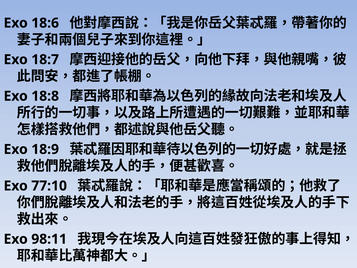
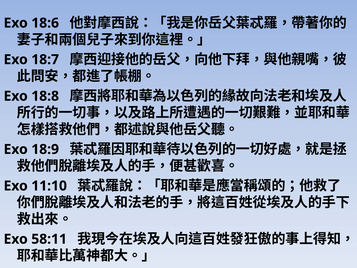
77:10: 77:10 -> 11:10
98:11: 98:11 -> 58:11
